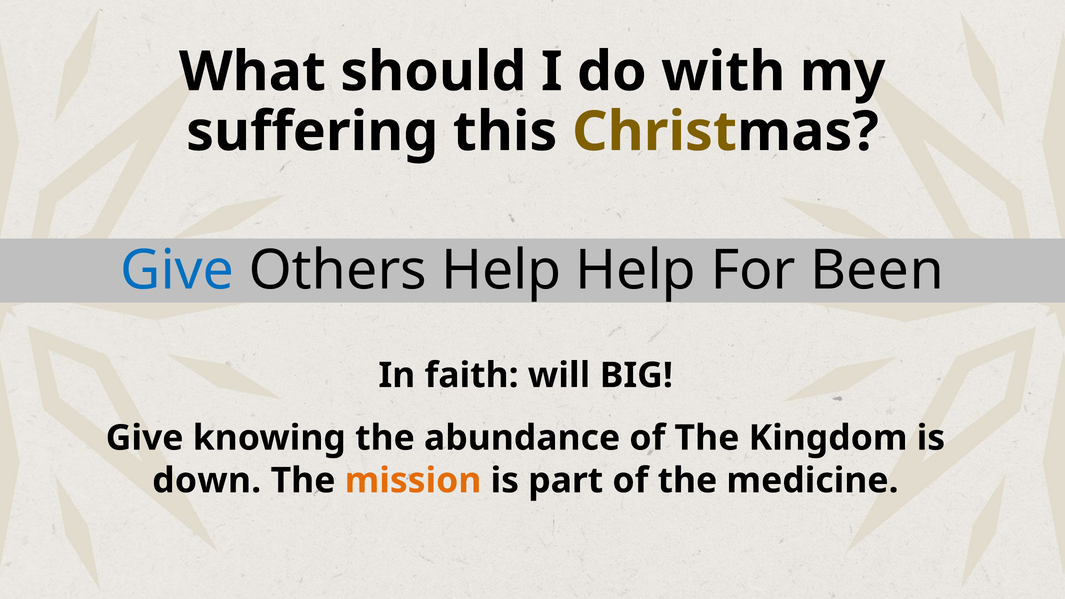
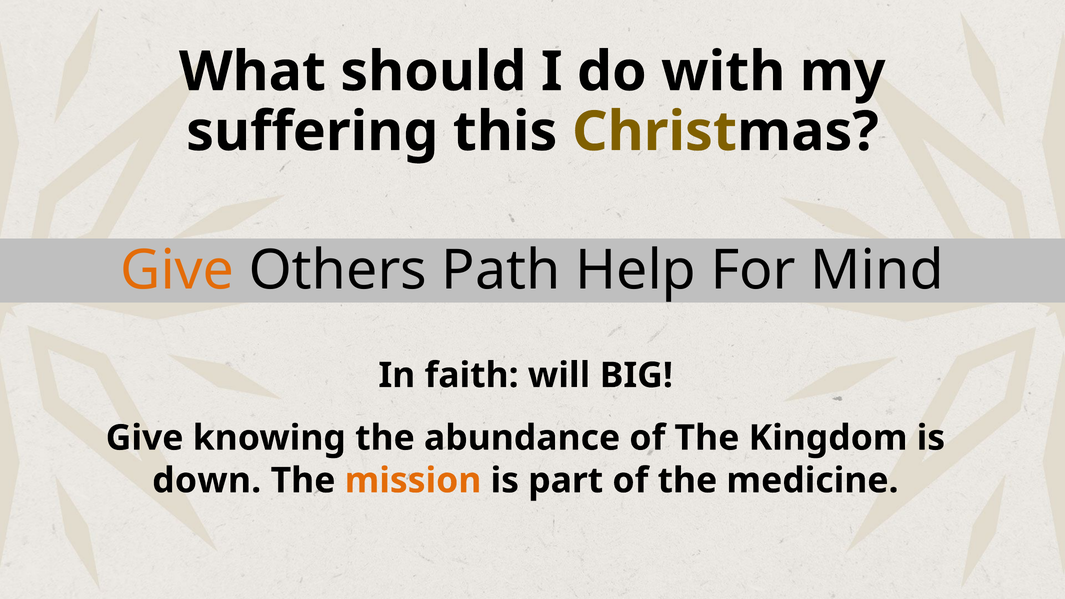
Give at (177, 270) colour: blue -> orange
Others Help: Help -> Path
Been: Been -> Mind
